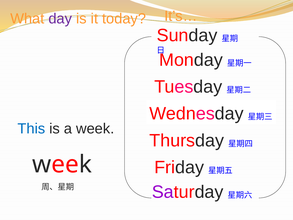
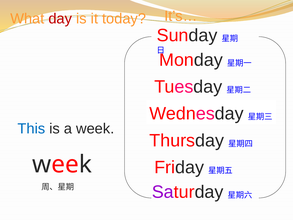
day colour: purple -> red
